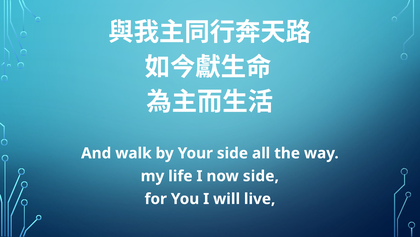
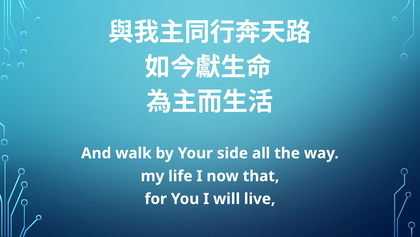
now side: side -> that
